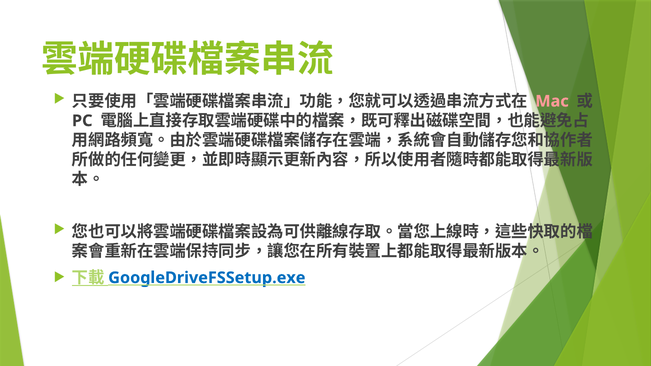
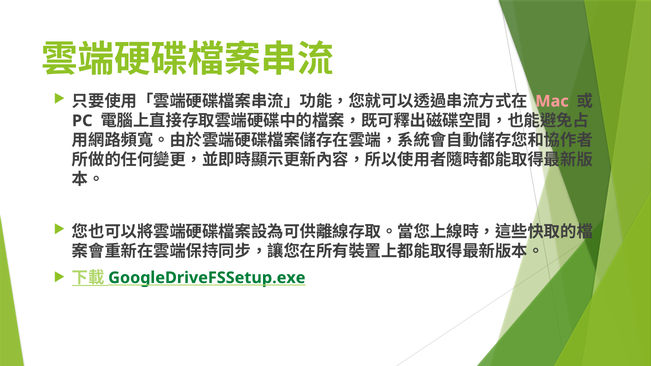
GoogleDriveFSSetup.exe colour: blue -> green
